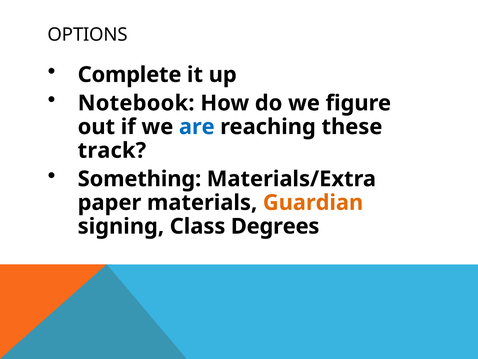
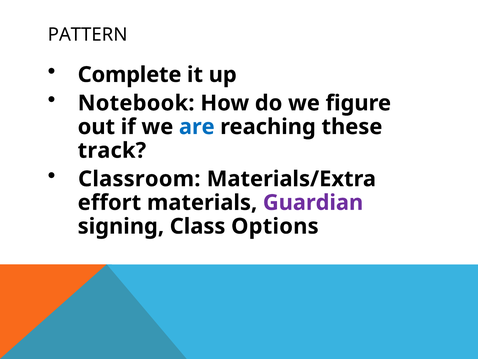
OPTIONS: OPTIONS -> PATTERN
Something: Something -> Classroom
paper: paper -> effort
Guardian colour: orange -> purple
Degrees: Degrees -> Options
